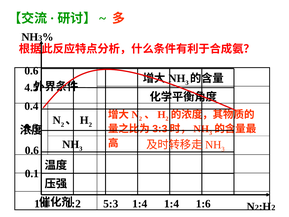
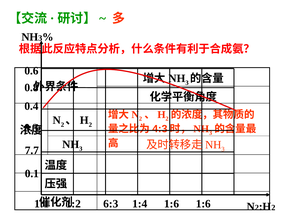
4.5: 4.5 -> 0.8
3:3: 3:3 -> 4:3
0.6 at (32, 150): 0.6 -> 7.7
5:3: 5:3 -> 6:3
1:4 1:4: 1:4 -> 1:6
